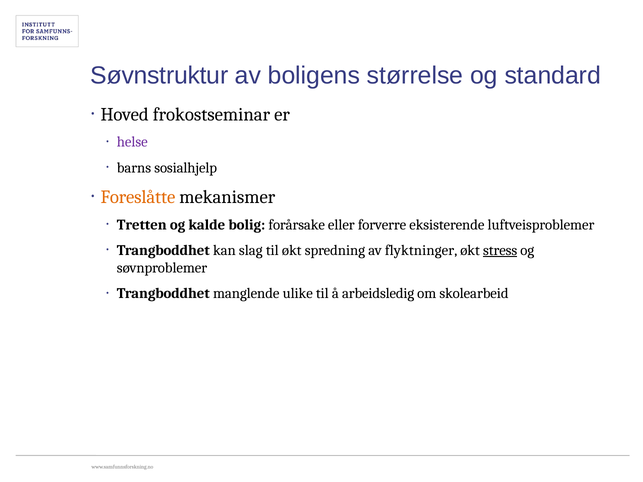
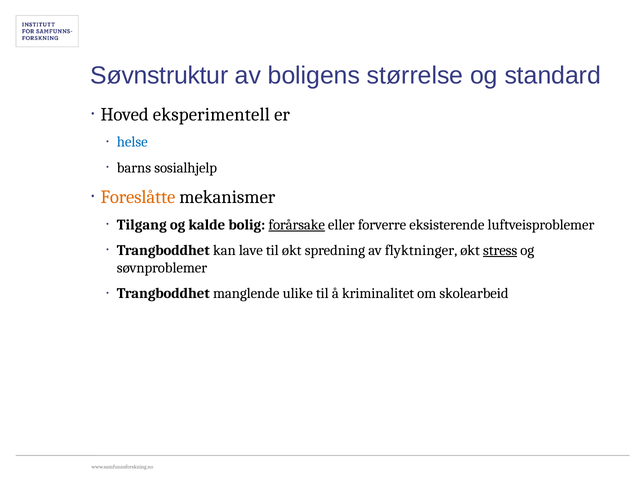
frokostseminar: frokostseminar -> eksperimentell
helse colour: purple -> blue
Tretten: Tretten -> Tilgang
forårsake underline: none -> present
slag: slag -> lave
arbeidsledig: arbeidsledig -> kriminalitet
